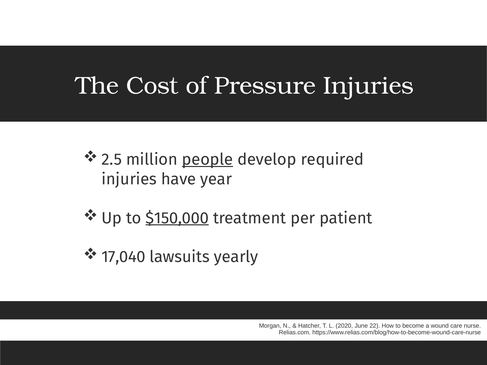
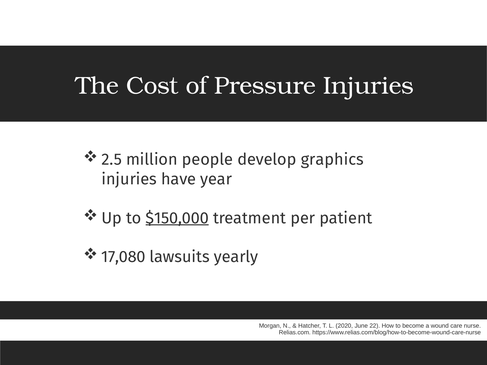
people underline: present -> none
required: required -> graphics
17,040: 17,040 -> 17,080
